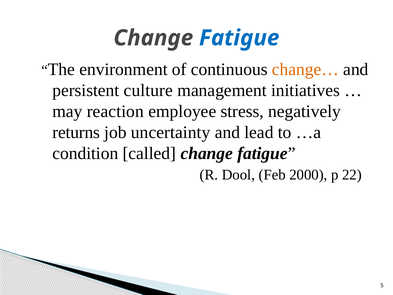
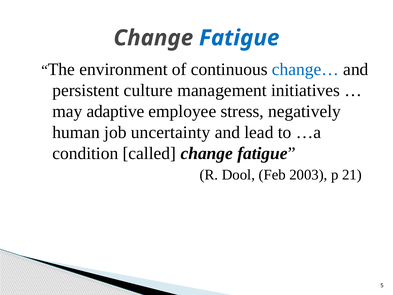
change… colour: orange -> blue
reaction: reaction -> adaptive
returns: returns -> human
2000: 2000 -> 2003
22: 22 -> 21
